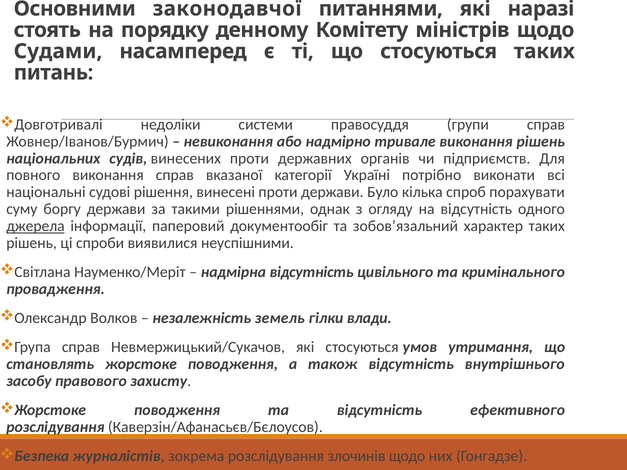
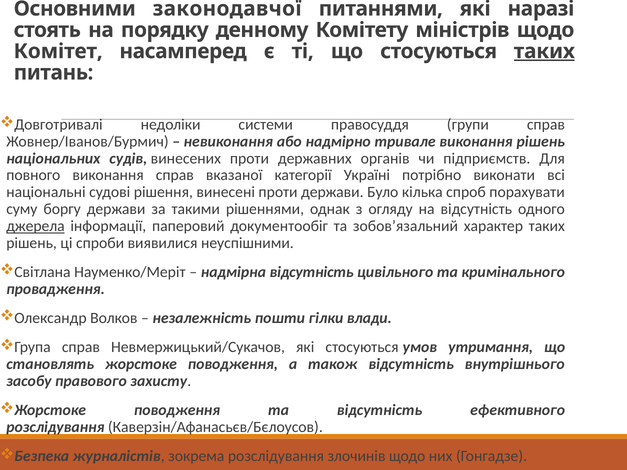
Судами: Судами -> Комітет
таких at (544, 51) underline: none -> present
земель: земель -> пошти
